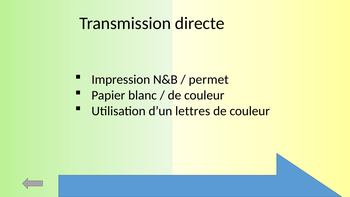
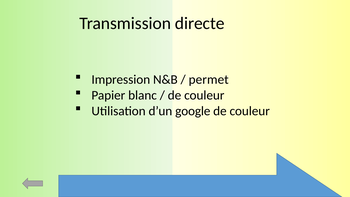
lettres: lettres -> google
